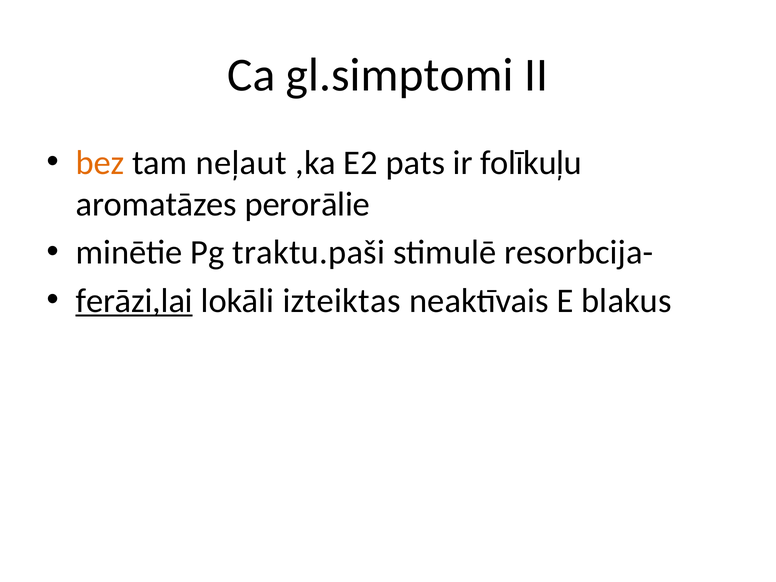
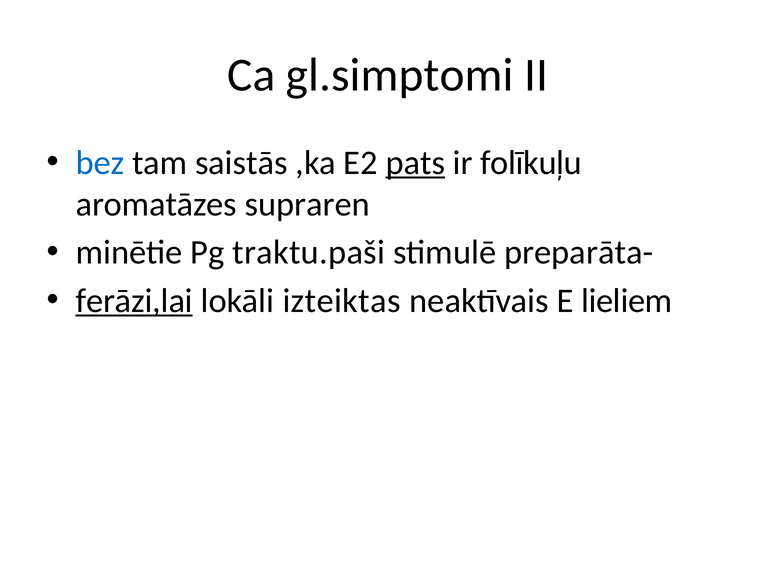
bez colour: orange -> blue
neļaut: neļaut -> saistās
pats underline: none -> present
perorālie: perorālie -> supraren
resorbcija-: resorbcija- -> preparāta-
blakus: blakus -> lieliem
